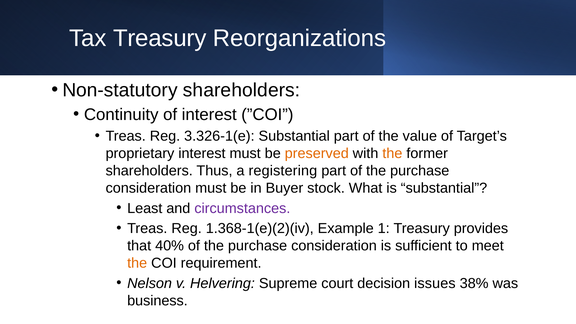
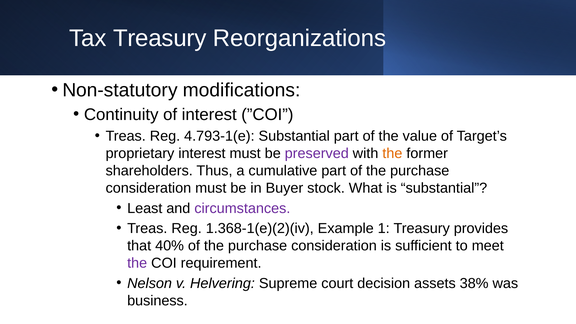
Non-statutory shareholders: shareholders -> modifications
3.326-1(e: 3.326-1(e -> 4.793-1(e
preserved colour: orange -> purple
registering: registering -> cumulative
the at (137, 263) colour: orange -> purple
issues: issues -> assets
